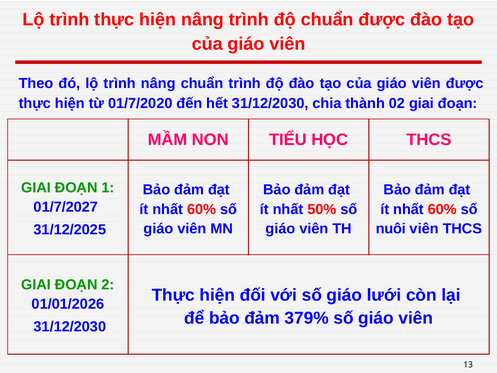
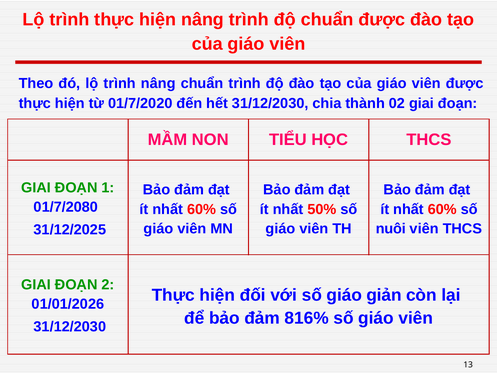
01/7/2027: 01/7/2027 -> 01/7/2080
lưới: lưới -> giản
379%: 379% -> 816%
